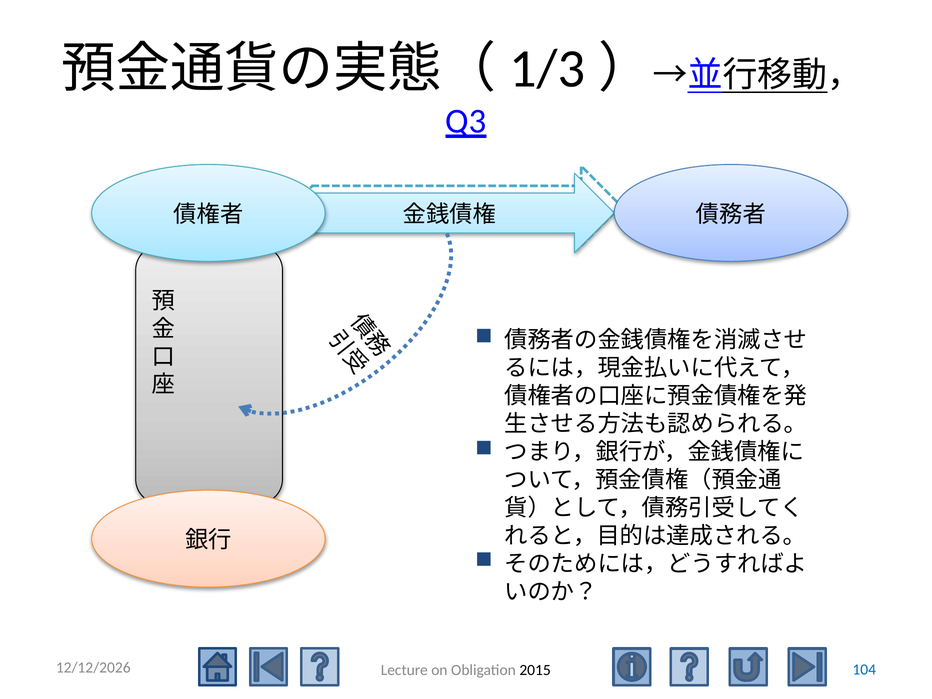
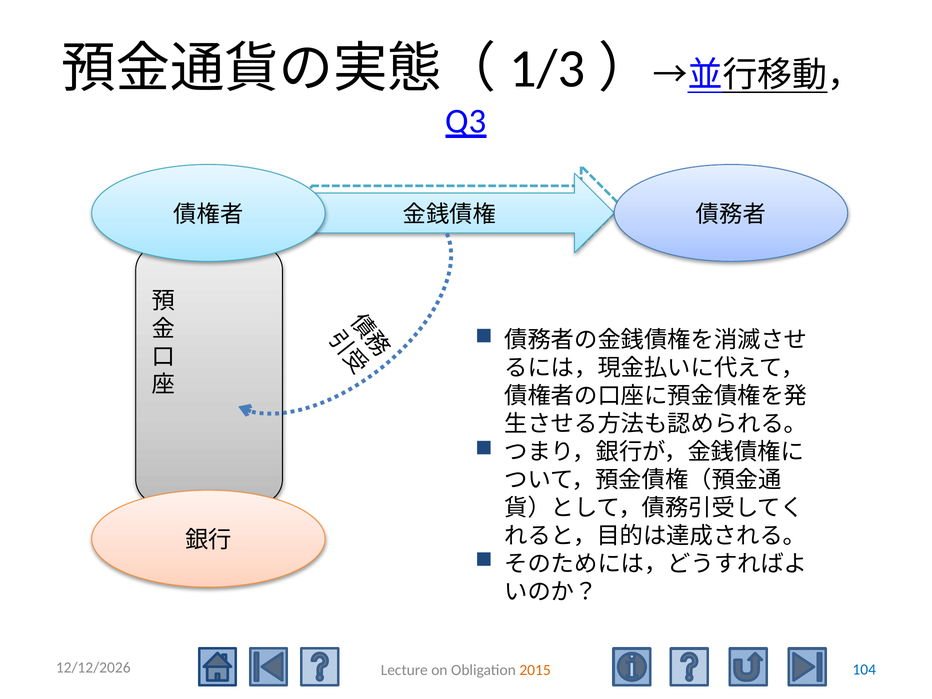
2015 colour: black -> orange
